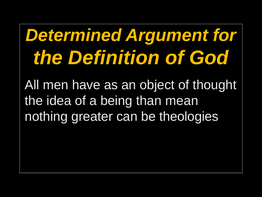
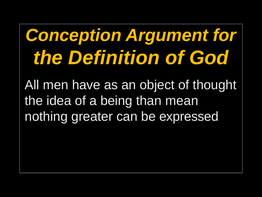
Determined: Determined -> Conception
theologies: theologies -> expressed
